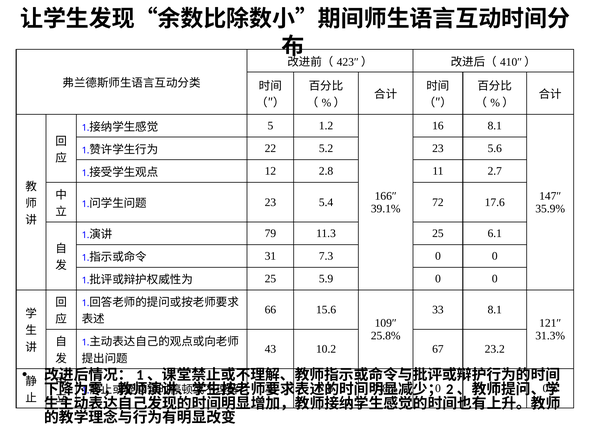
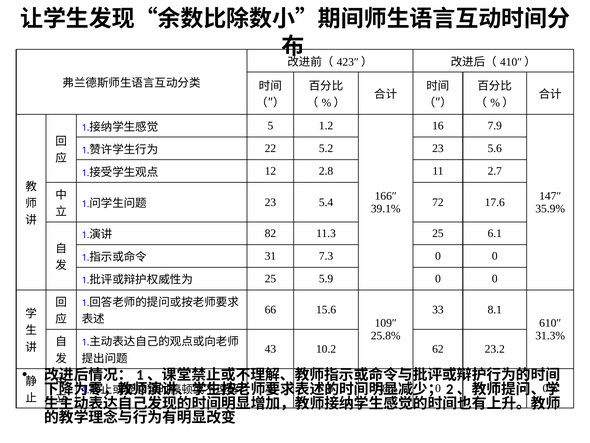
16 8.1: 8.1 -> 7.9
79: 79 -> 82
121″: 121″ -> 610″
67: 67 -> 62
